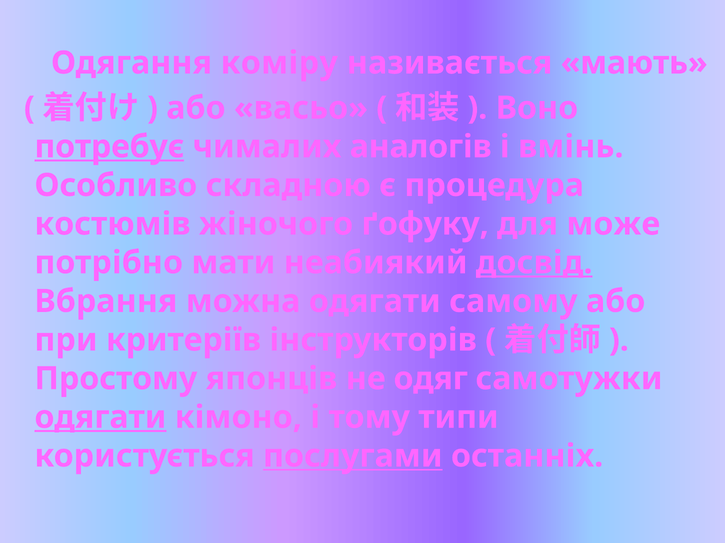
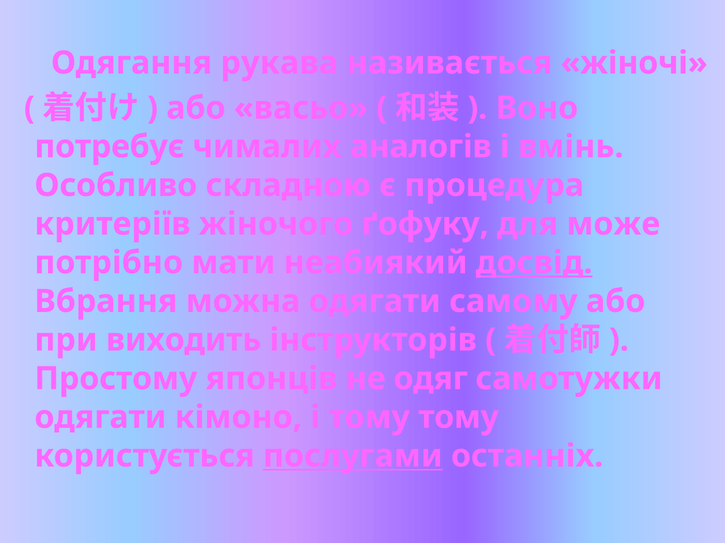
коміру: коміру -> рукава
мають: мають -> жіночі
потребує underline: present -> none
костюмів: костюмів -> критеріїв
критеріїв: критеріїв -> виходить
одягати at (100, 418) underline: present -> none
тому типи: типи -> тому
